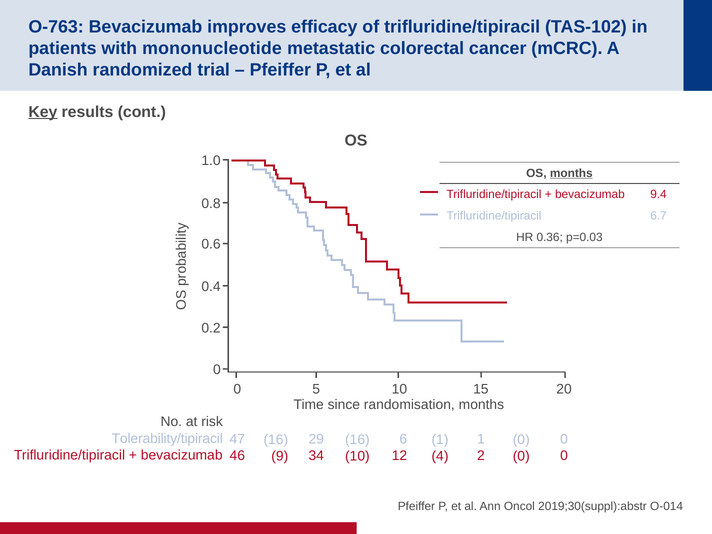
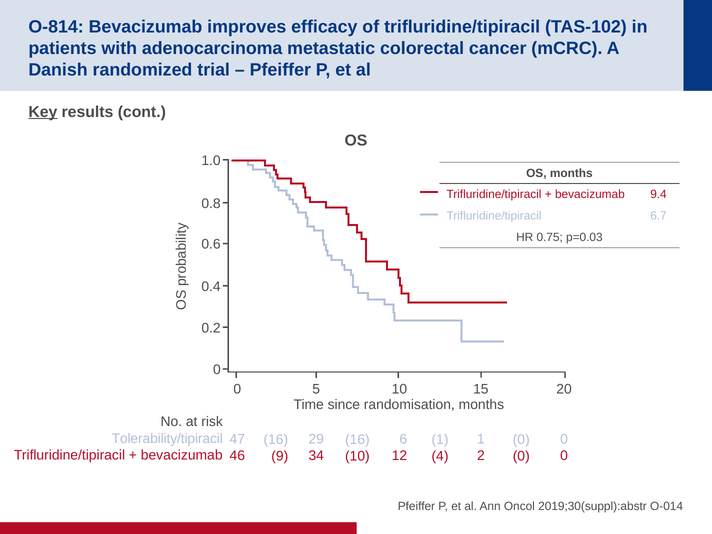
O-763: O-763 -> O-814
mononucleotide: mononucleotide -> adenocarcinoma
months at (571, 173) underline: present -> none
0.36: 0.36 -> 0.75
